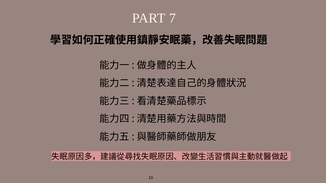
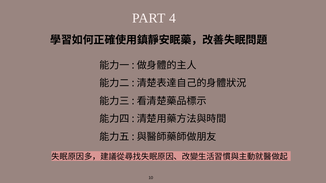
7: 7 -> 4
